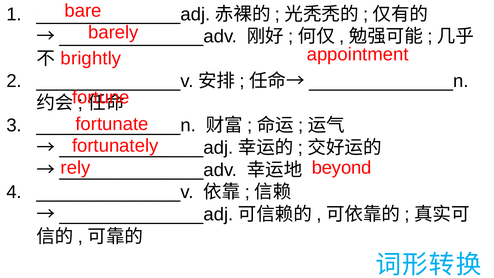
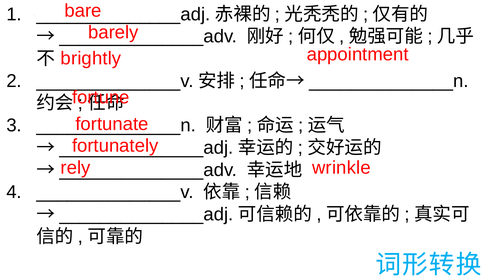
beyond: beyond -> wrinkle
